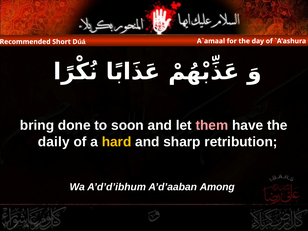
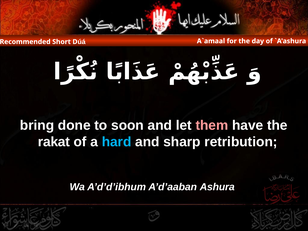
daily: daily -> rakat
hard colour: yellow -> light blue
Among: Among -> Ashura
